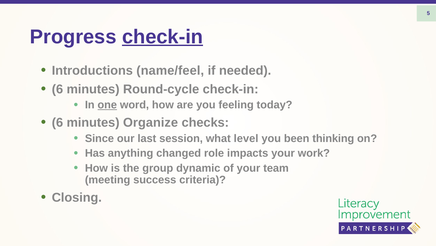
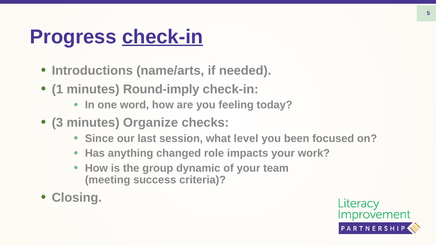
name/feel: name/feel -> name/arts
6 at (57, 89): 6 -> 1
Round-cycle: Round-cycle -> Round-imply
one underline: present -> none
6 at (57, 122): 6 -> 3
thinking: thinking -> focused
